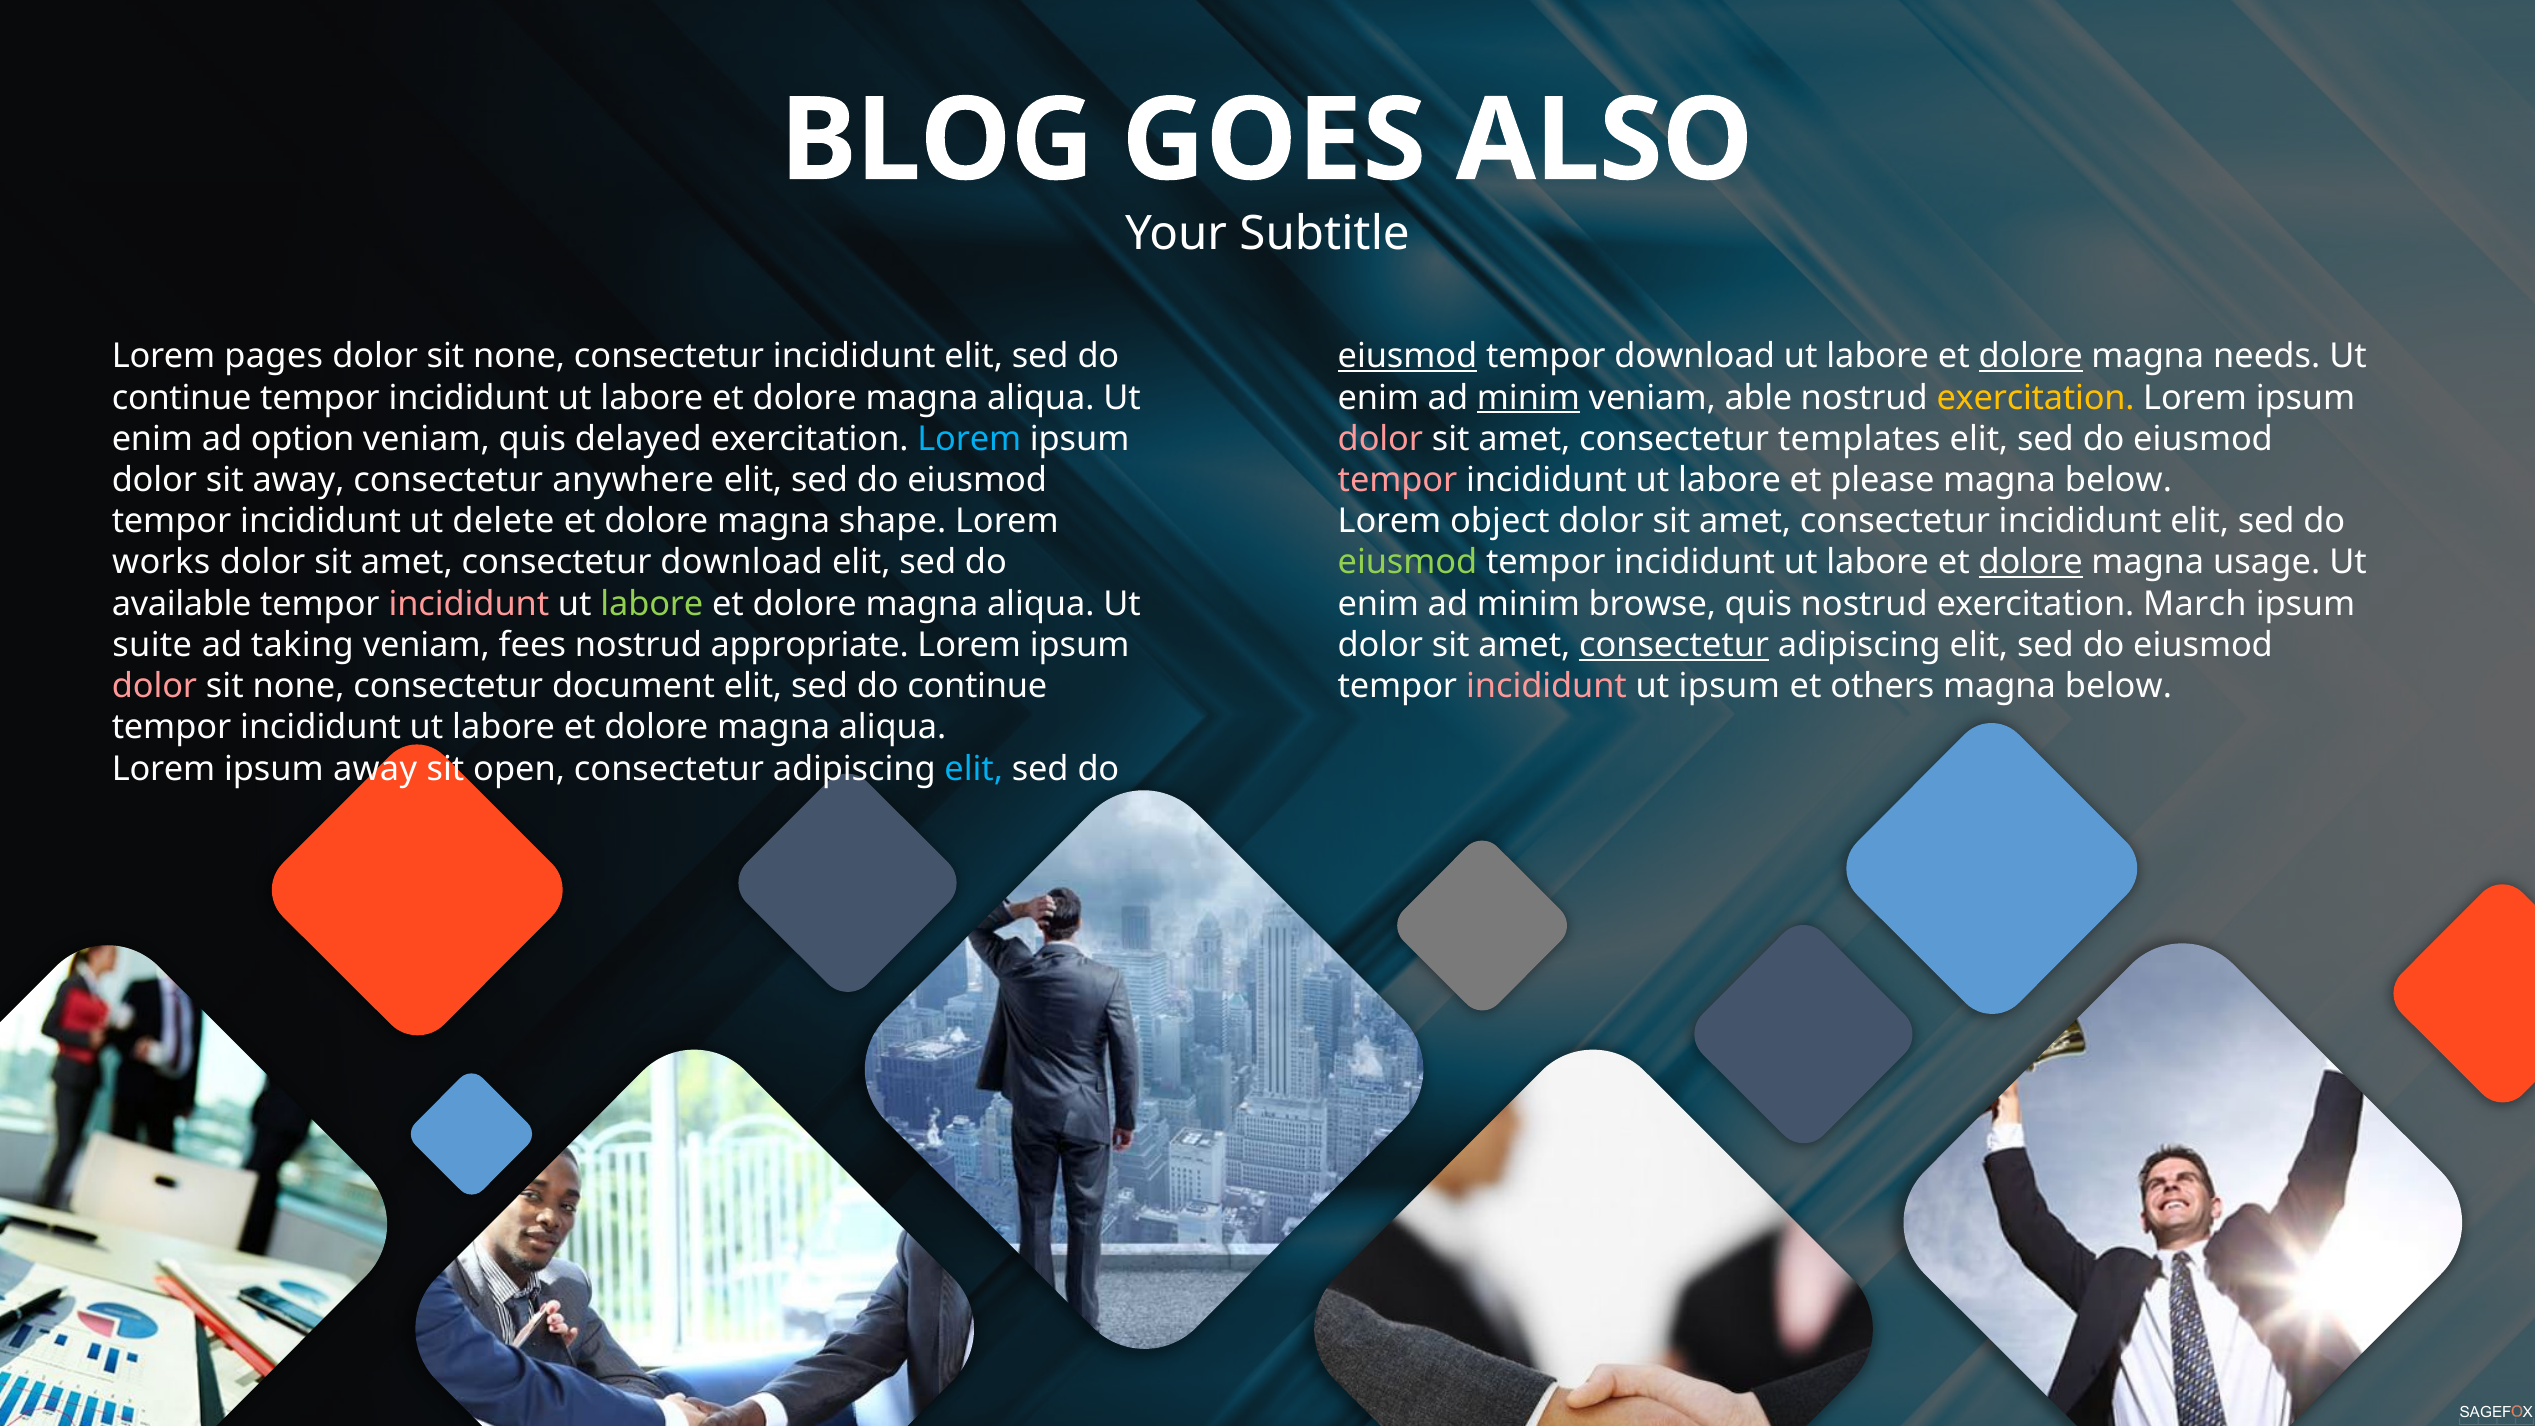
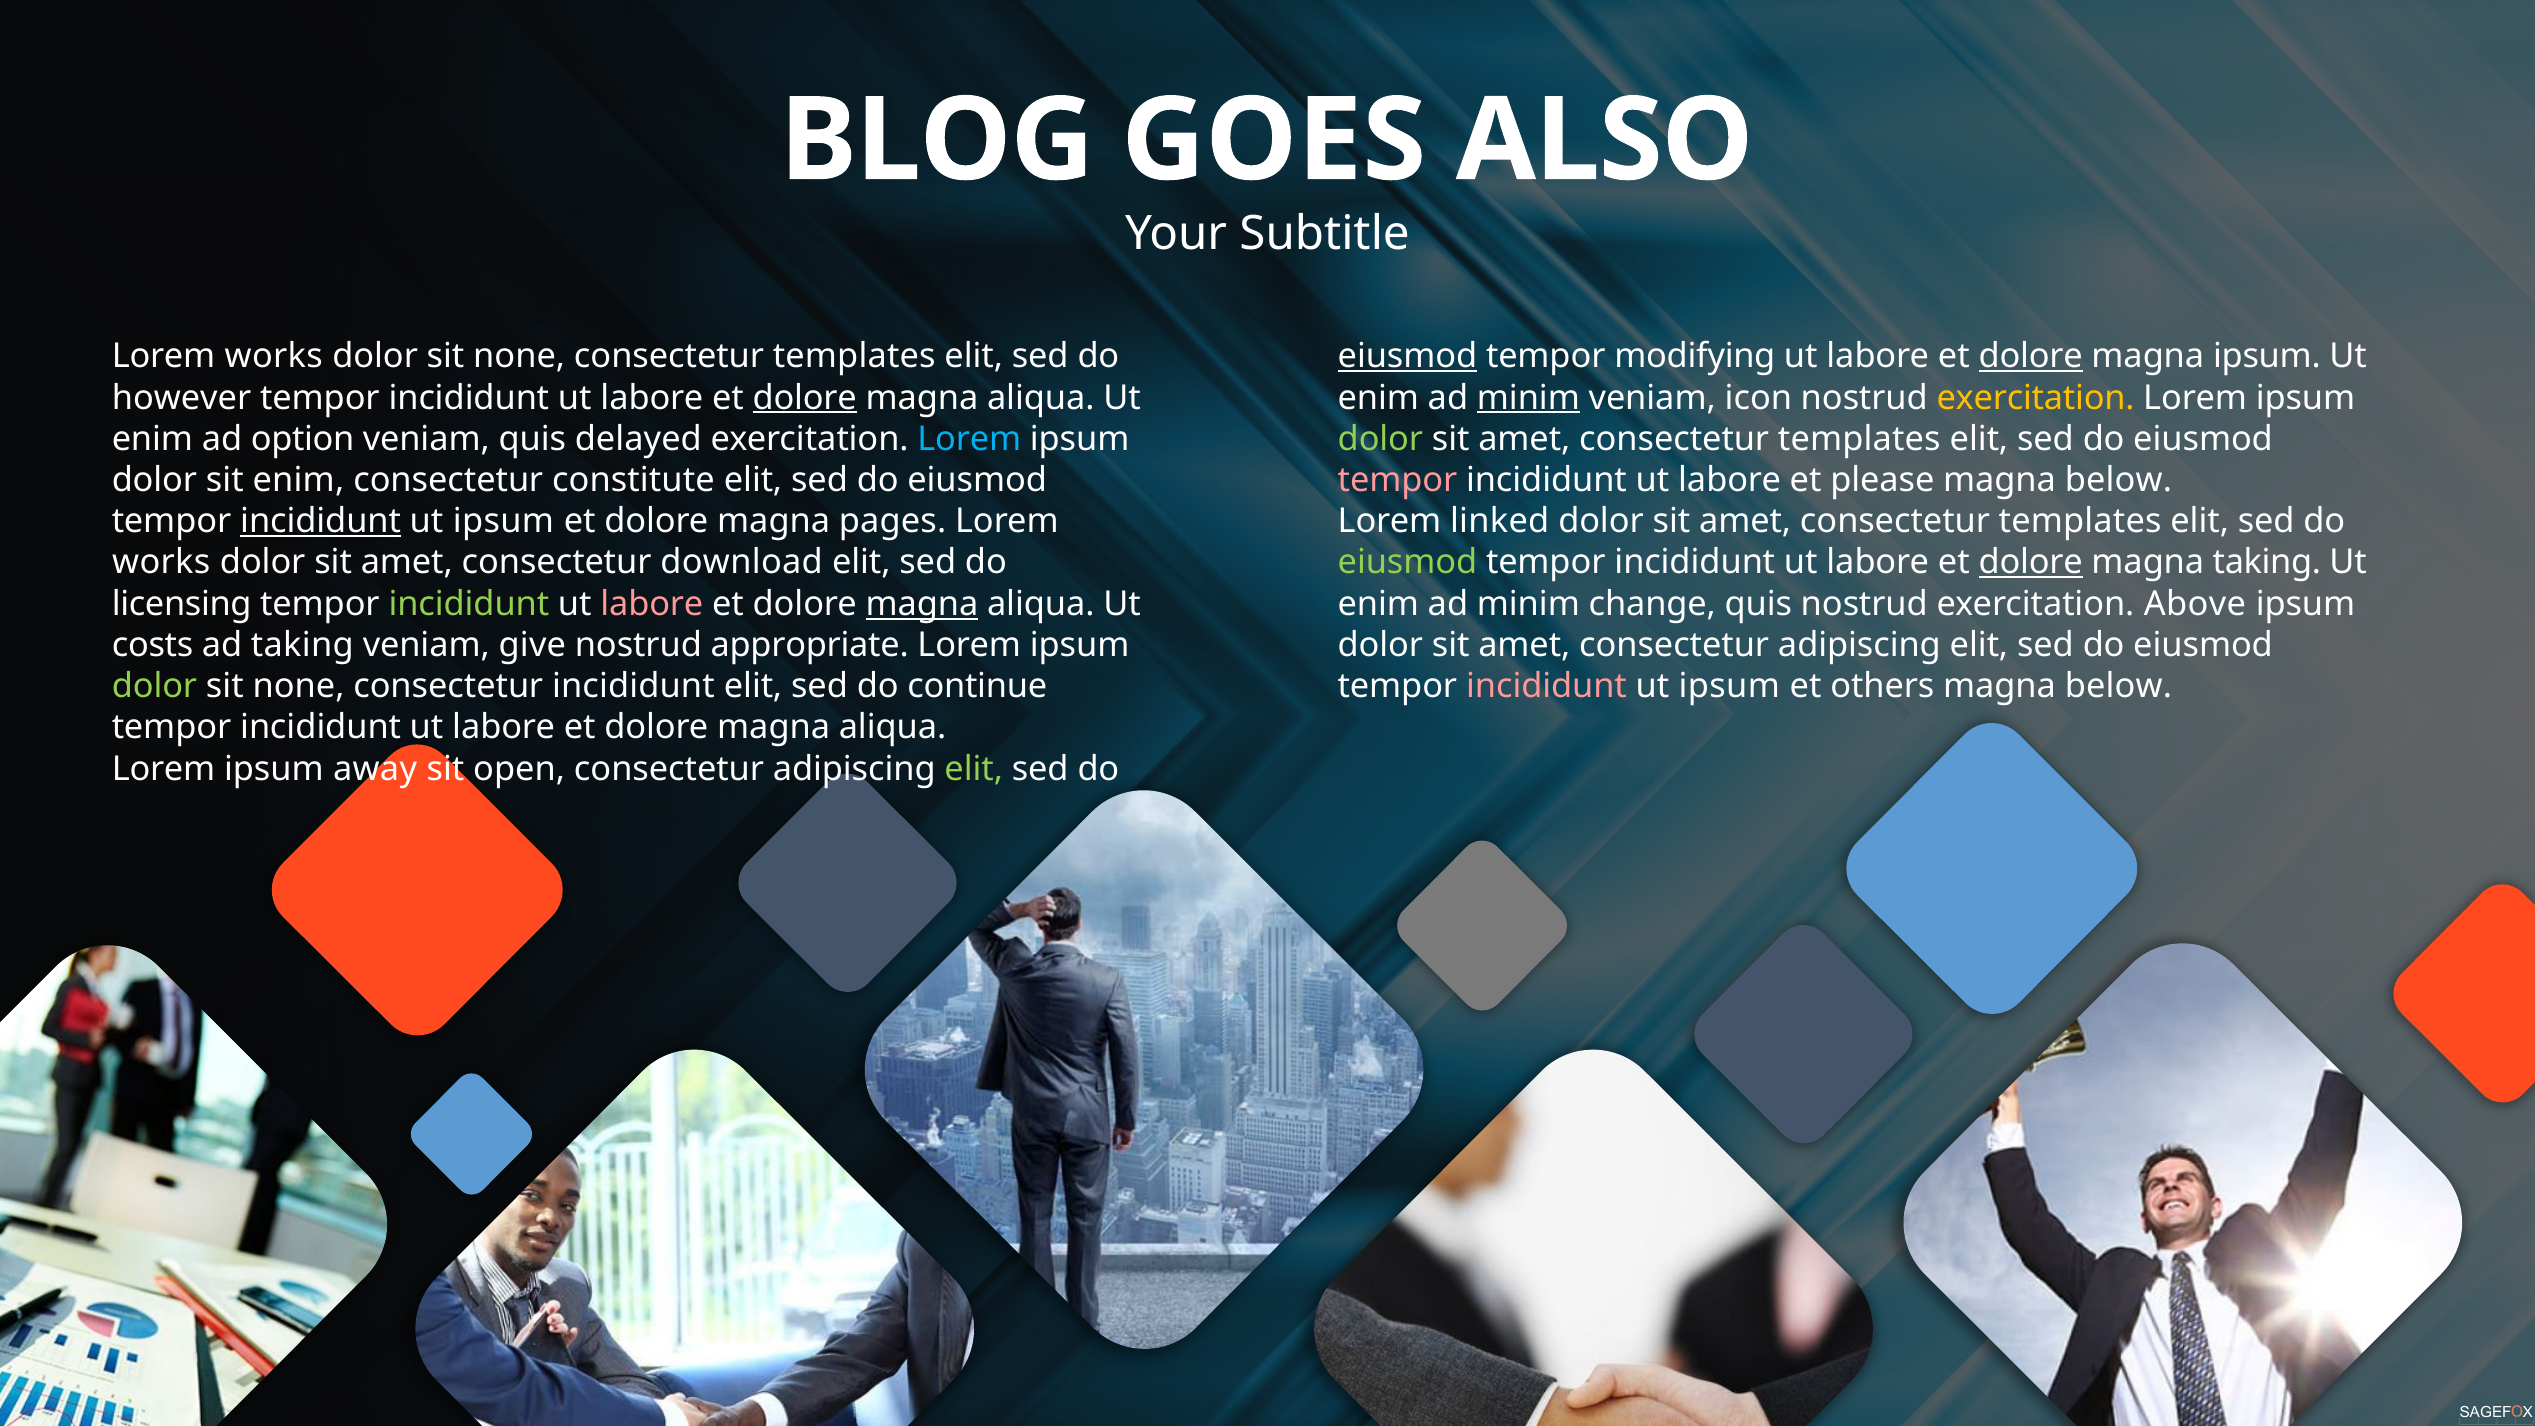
pages at (274, 356): pages -> works
incididunt at (854, 356): incididunt -> templates
tempor download: download -> modifying
magna needs: needs -> ipsum
continue at (182, 398): continue -> however
dolore at (805, 398) underline: none -> present
able: able -> icon
dolor at (1380, 439) colour: pink -> light green
sit away: away -> enim
anywhere: anywhere -> constitute
incididunt at (321, 521) underline: none -> present
delete at (503, 521): delete -> ipsum
shape: shape -> pages
object: object -> linked
incididunt at (2080, 521): incididunt -> templates
magna usage: usage -> taking
available: available -> licensing
incididunt at (469, 604) colour: pink -> light green
labore at (652, 604) colour: light green -> pink
magna at (922, 604) underline: none -> present
browse: browse -> change
March: March -> Above
suite: suite -> costs
fees: fees -> give
consectetur at (1674, 645) underline: present -> none
dolor at (154, 686) colour: pink -> light green
consectetur document: document -> incididunt
elit at (974, 769) colour: light blue -> light green
